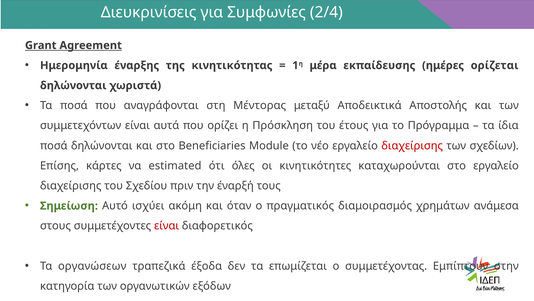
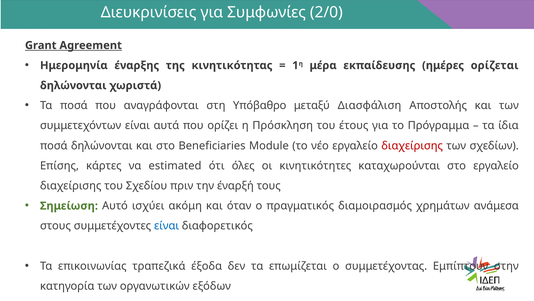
2/4: 2/4 -> 2/0
Μέντορας: Μέντορας -> Υπόβαθρο
Αποδεικτικά: Αποδεικτικά -> Διασφάλιση
είναι at (167, 225) colour: red -> blue
οργανώσεων: οργανώσεων -> επικοινωνίας
